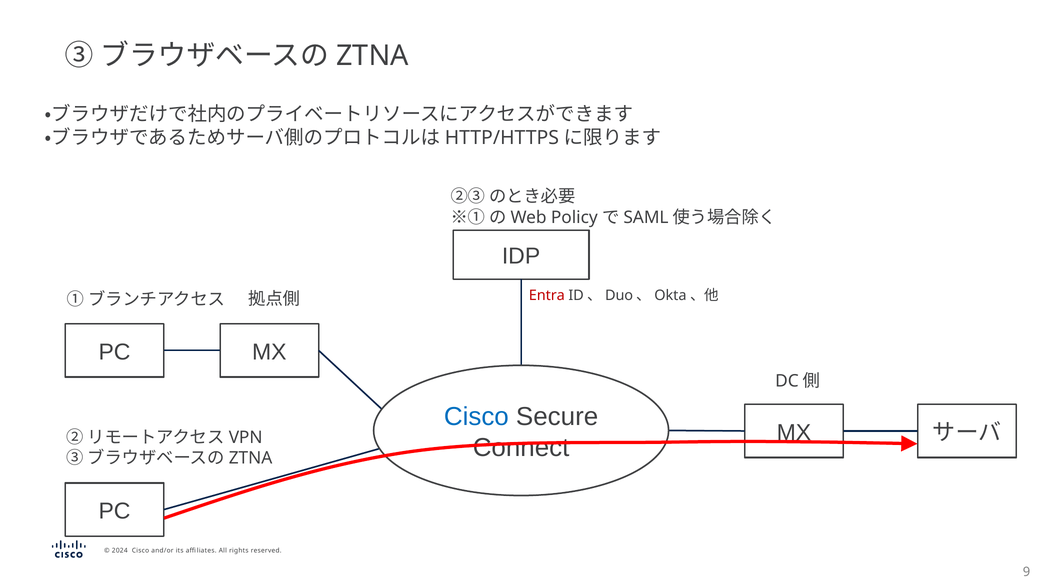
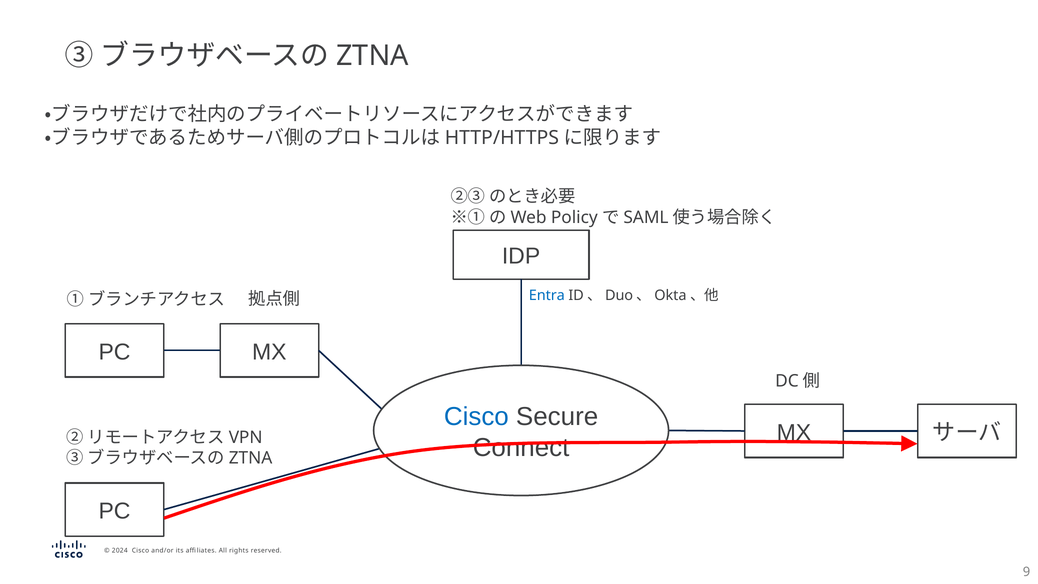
Entra colour: red -> blue
